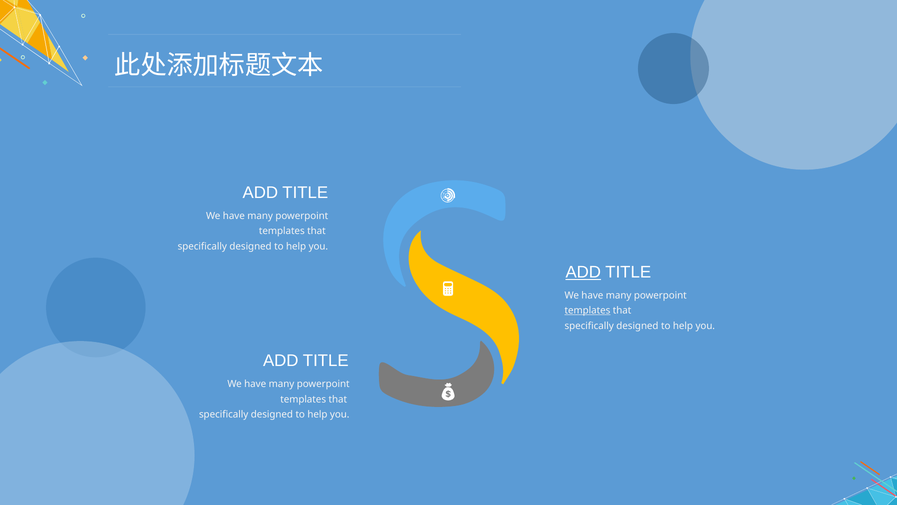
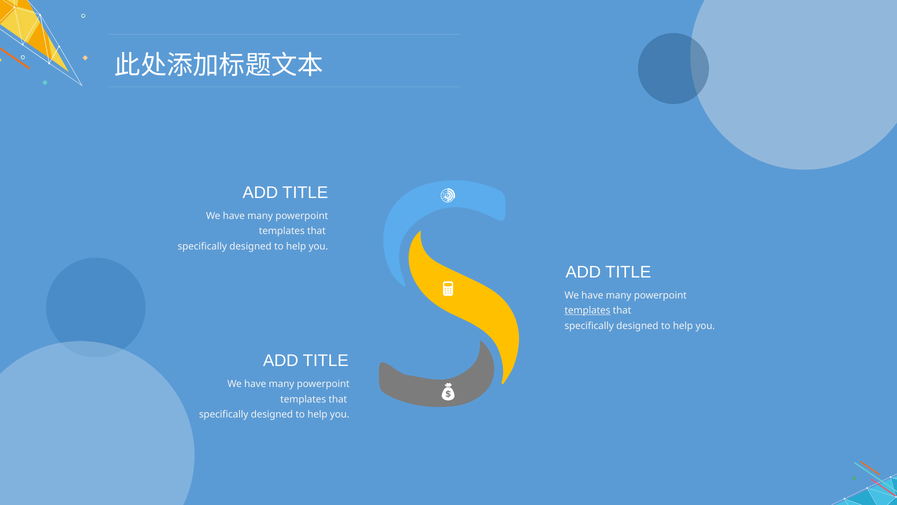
ADD at (583, 272) underline: present -> none
